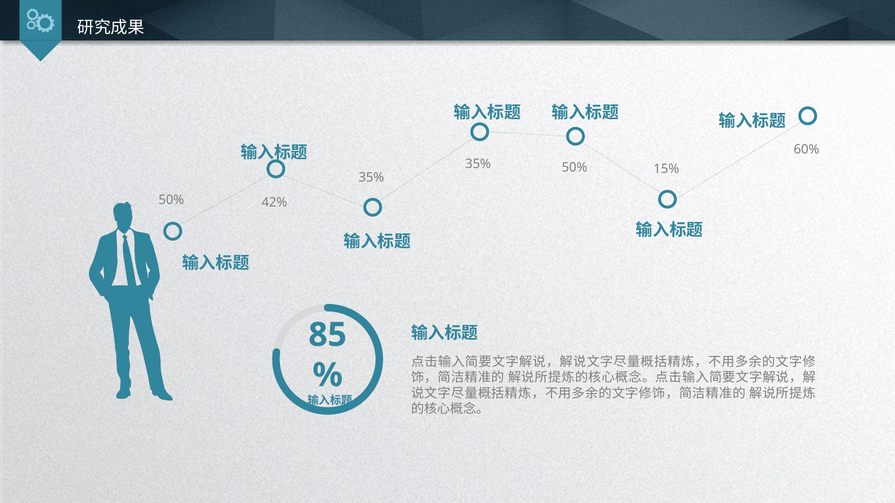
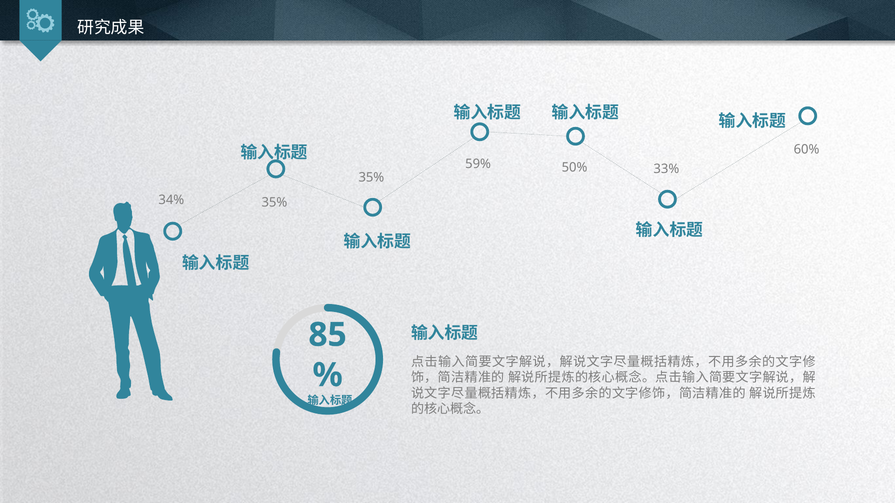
35% at (478, 164): 35% -> 59%
15%: 15% -> 33%
50% at (171, 200): 50% -> 34%
42% at (274, 202): 42% -> 35%
